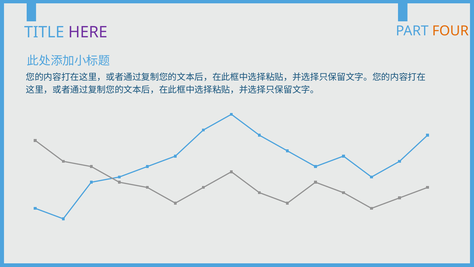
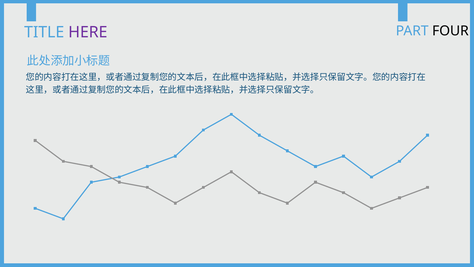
FOUR colour: orange -> black
